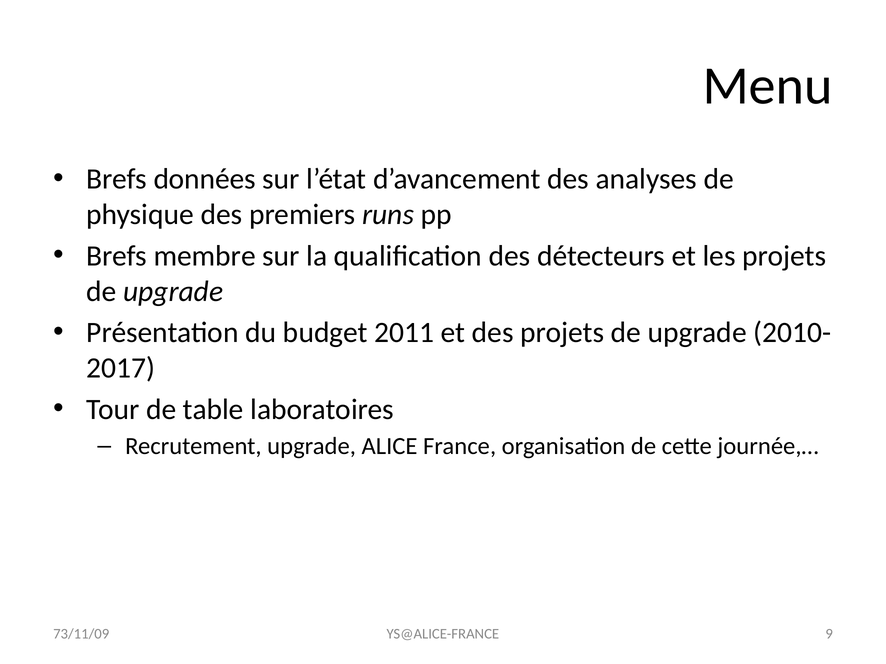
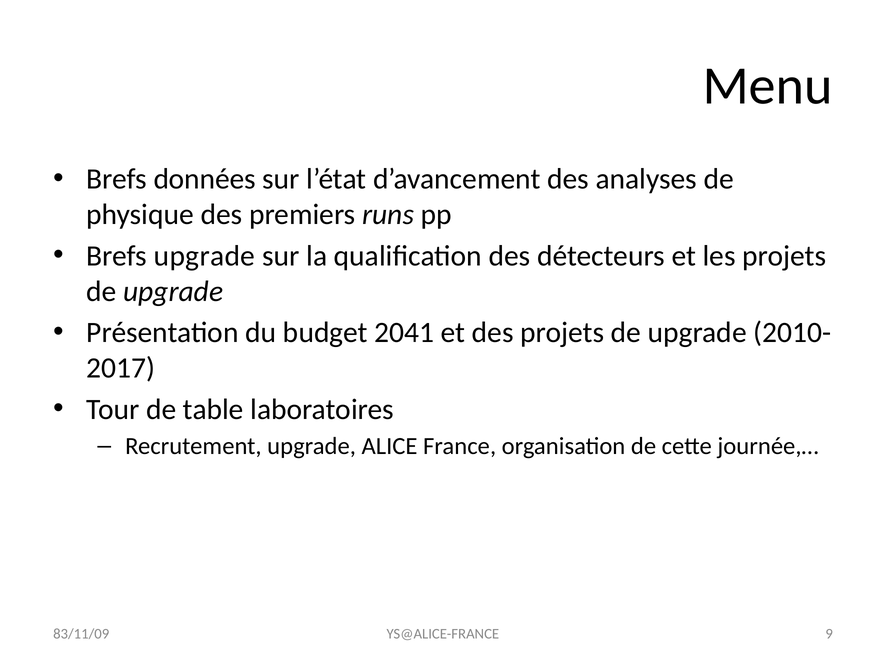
Brefs membre: membre -> upgrade
2011: 2011 -> 2041
73/11/09: 73/11/09 -> 83/11/09
